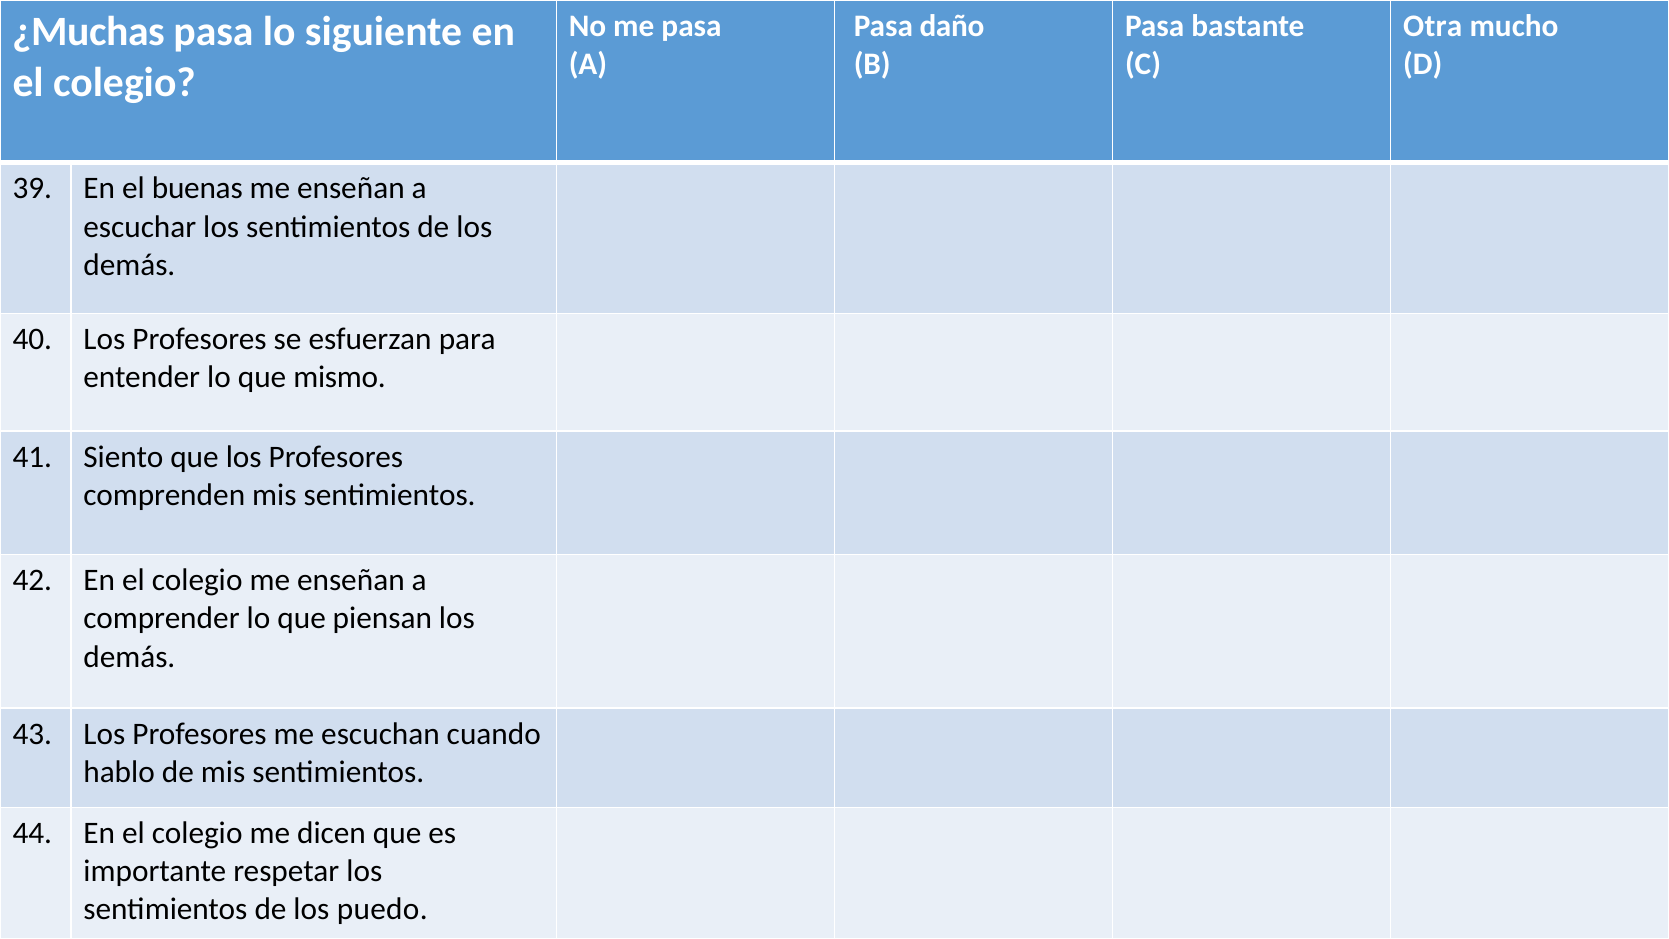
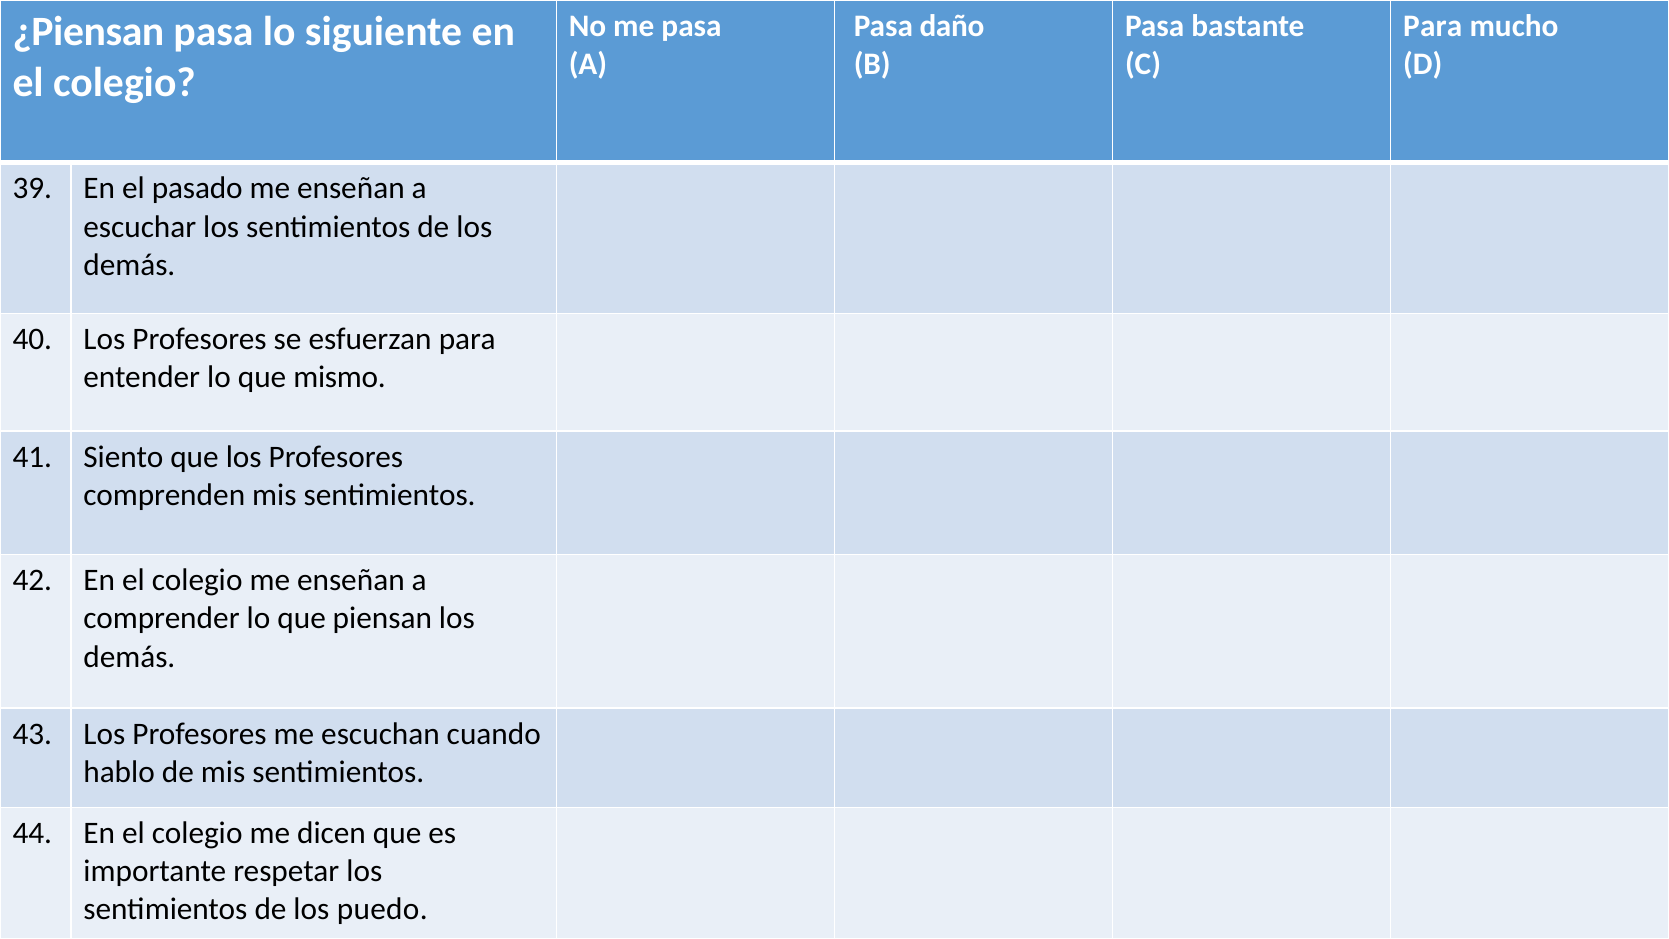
Otra at (1433, 26): Otra -> Para
¿Muchas: ¿Muchas -> ¿Piensan
buenas: buenas -> pasado
